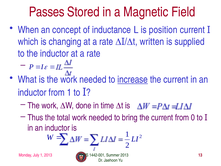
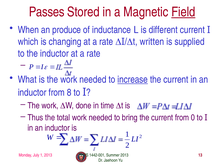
Field underline: none -> present
concept: concept -> produce
position: position -> different
from 1: 1 -> 8
